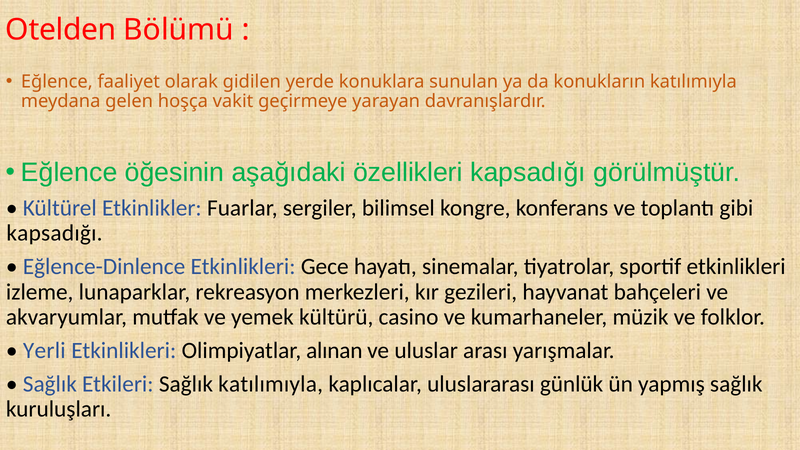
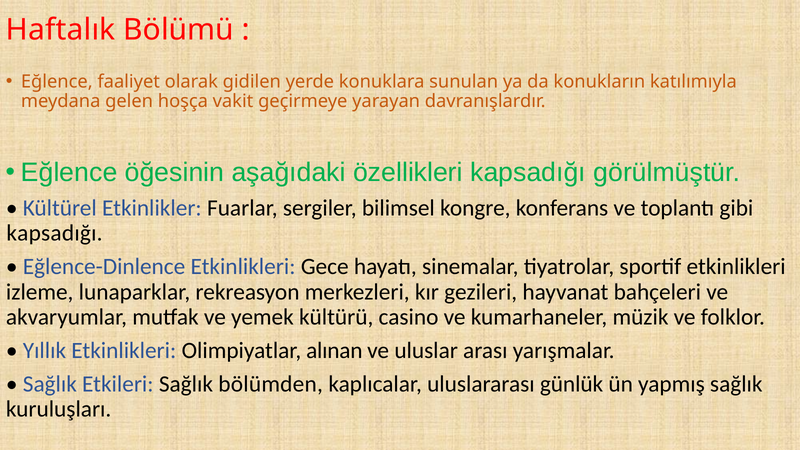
Otelden: Otelden -> Haftalık
Yerli: Yerli -> Yıllık
Sağlık katılımıyla: katılımıyla -> bölümden
